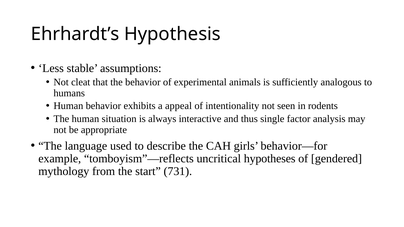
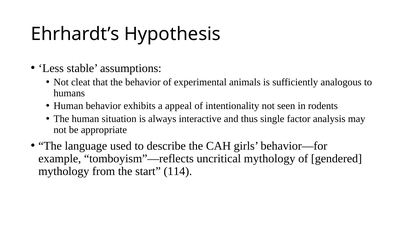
uncritical hypotheses: hypotheses -> mythology
731: 731 -> 114
